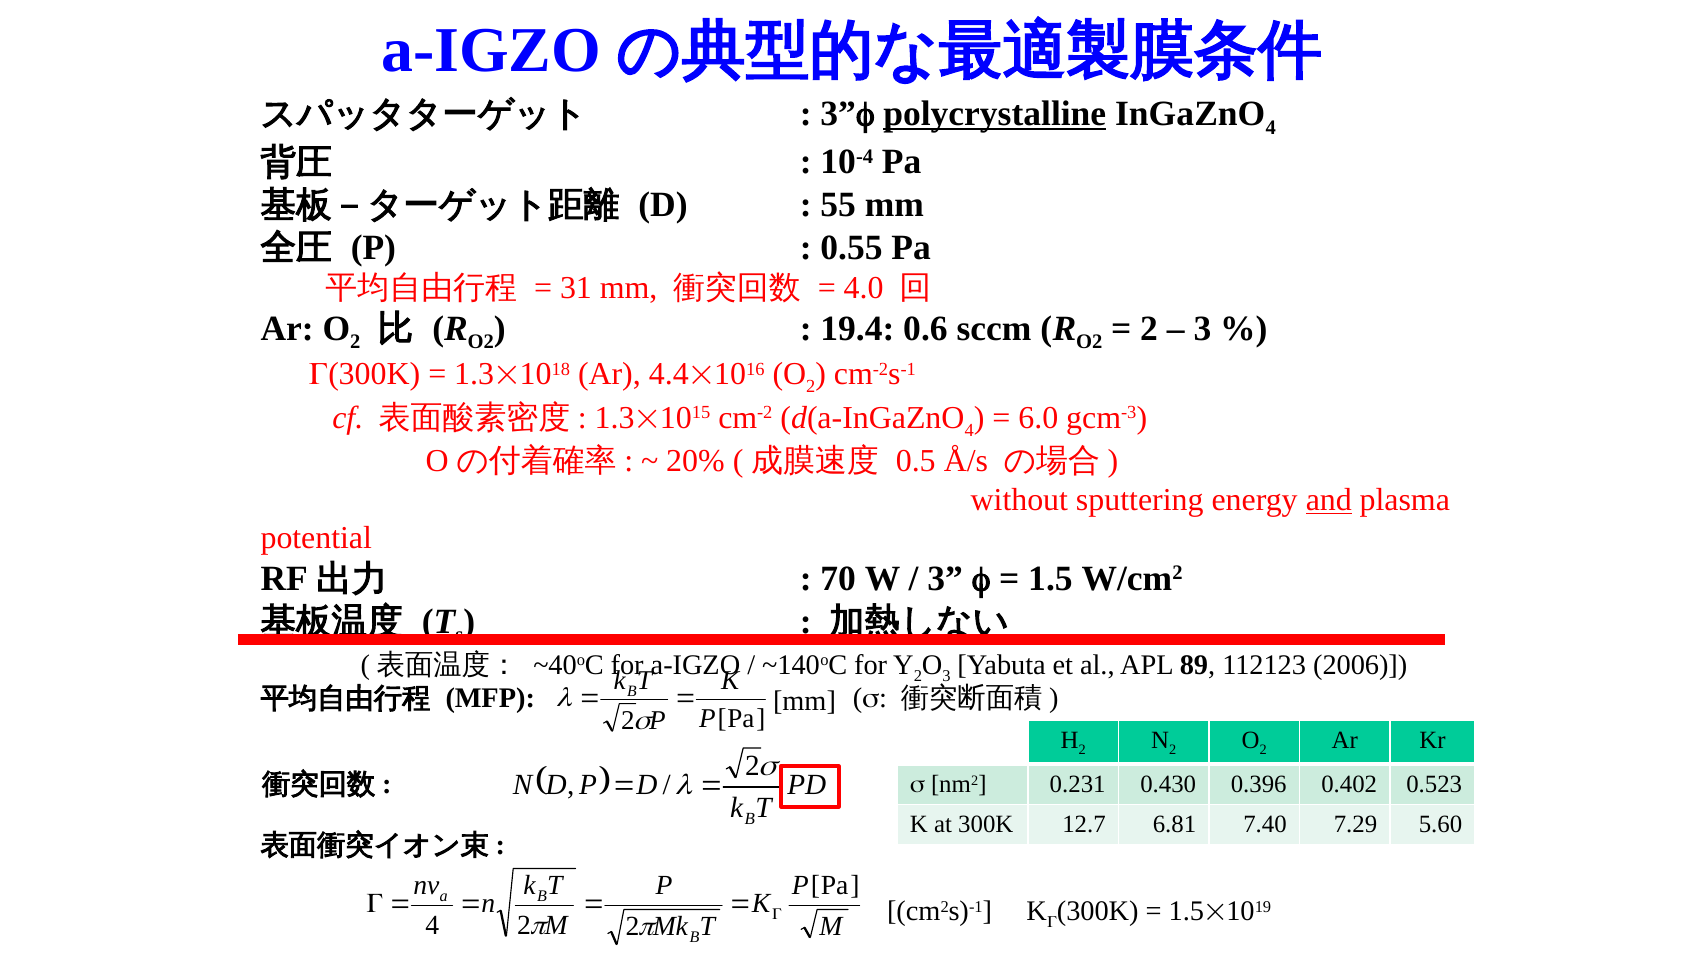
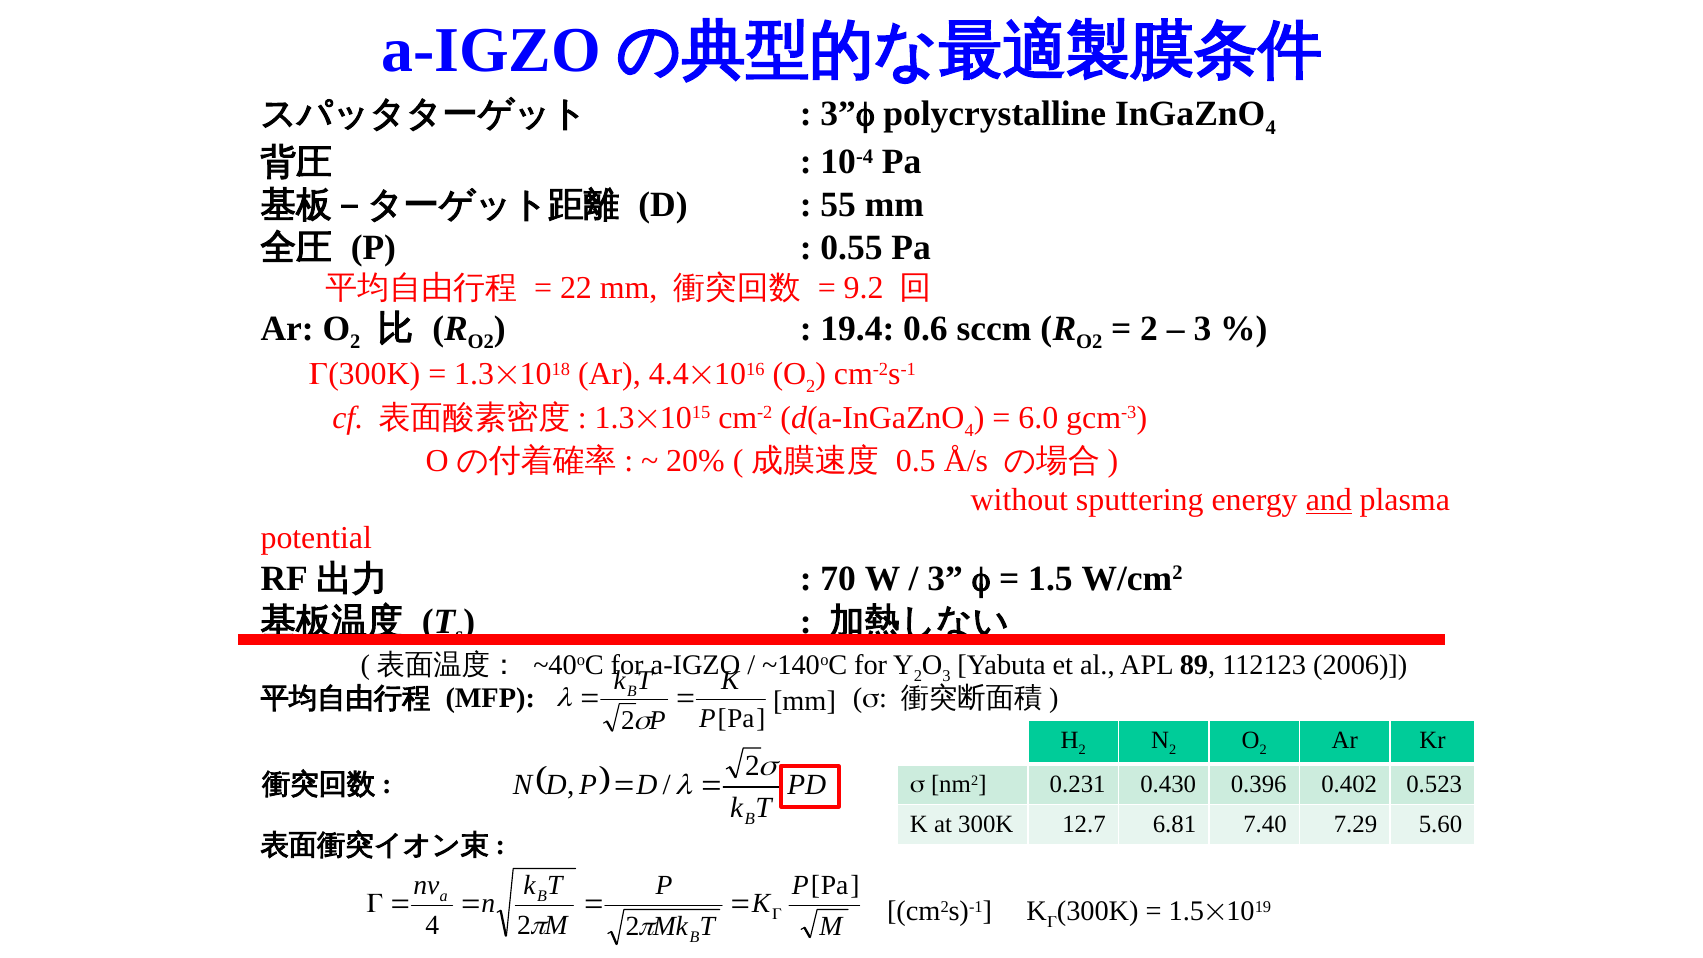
polycrystalline underline: present -> none
31: 31 -> 22
4.0: 4.0 -> 9.2
